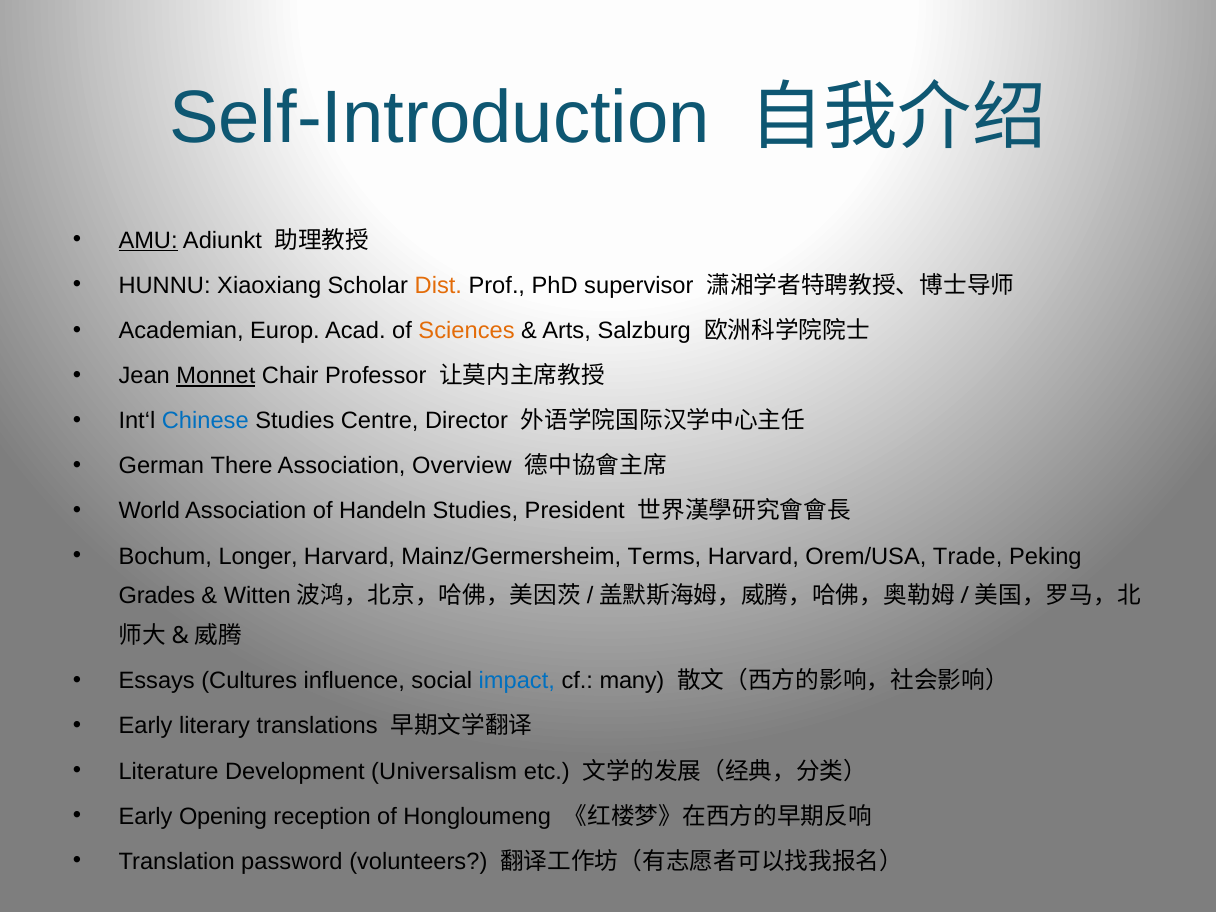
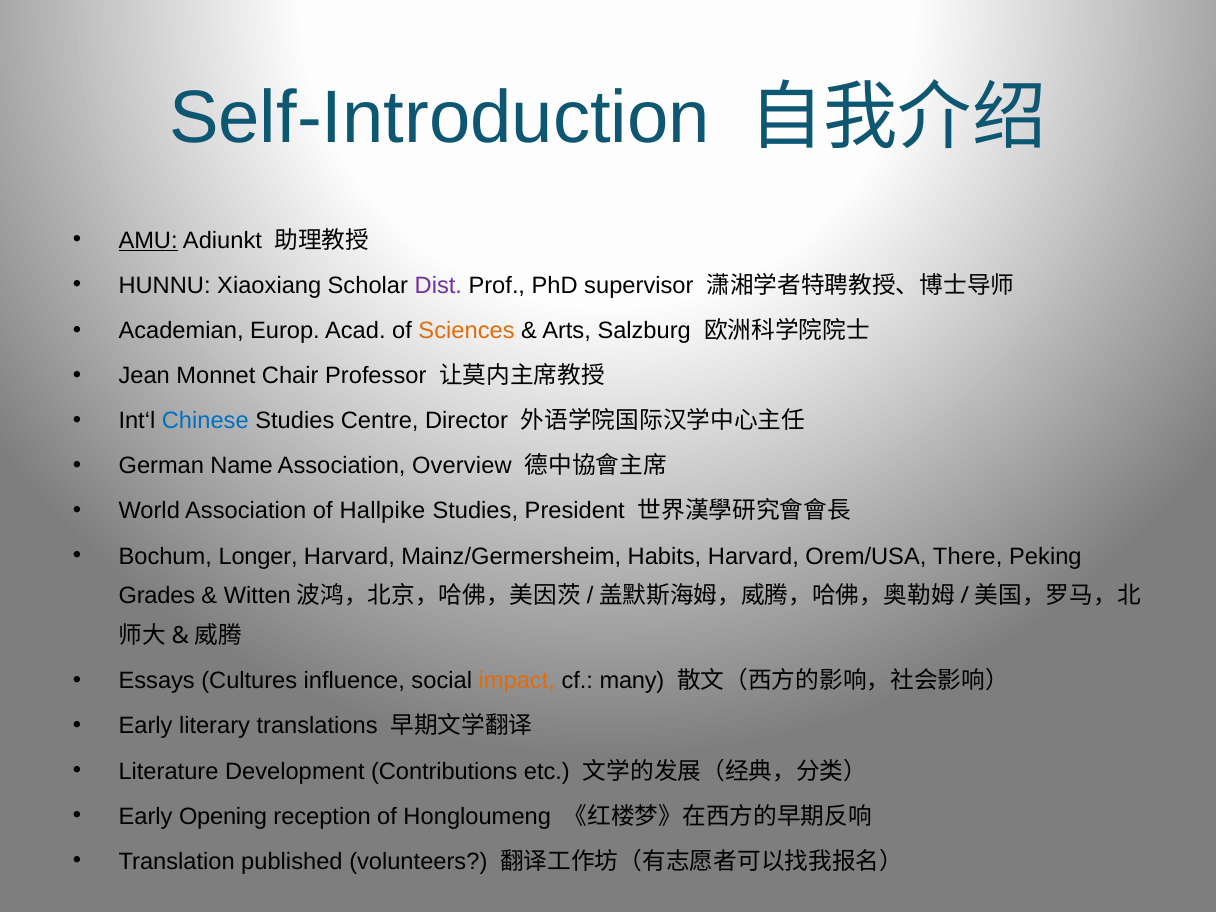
Dist colour: orange -> purple
Monnet underline: present -> none
There: There -> Name
Handeln: Handeln -> Hallpike
Terms: Terms -> Habits
Trade: Trade -> There
impact colour: blue -> orange
Universalism: Universalism -> Contributions
password: password -> published
